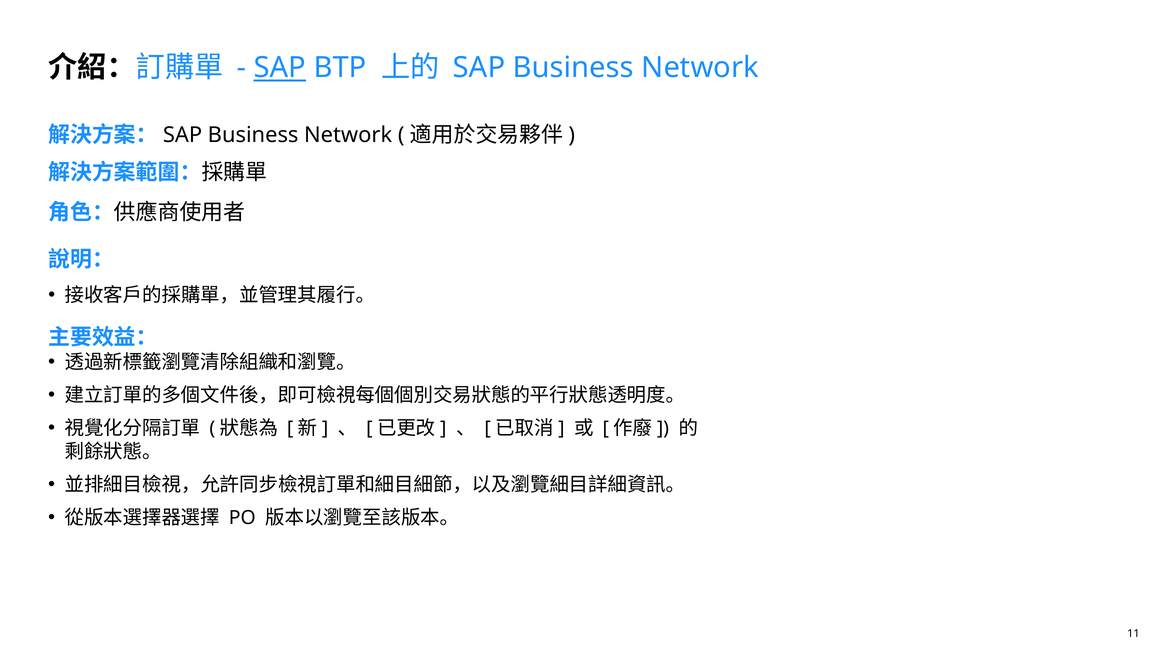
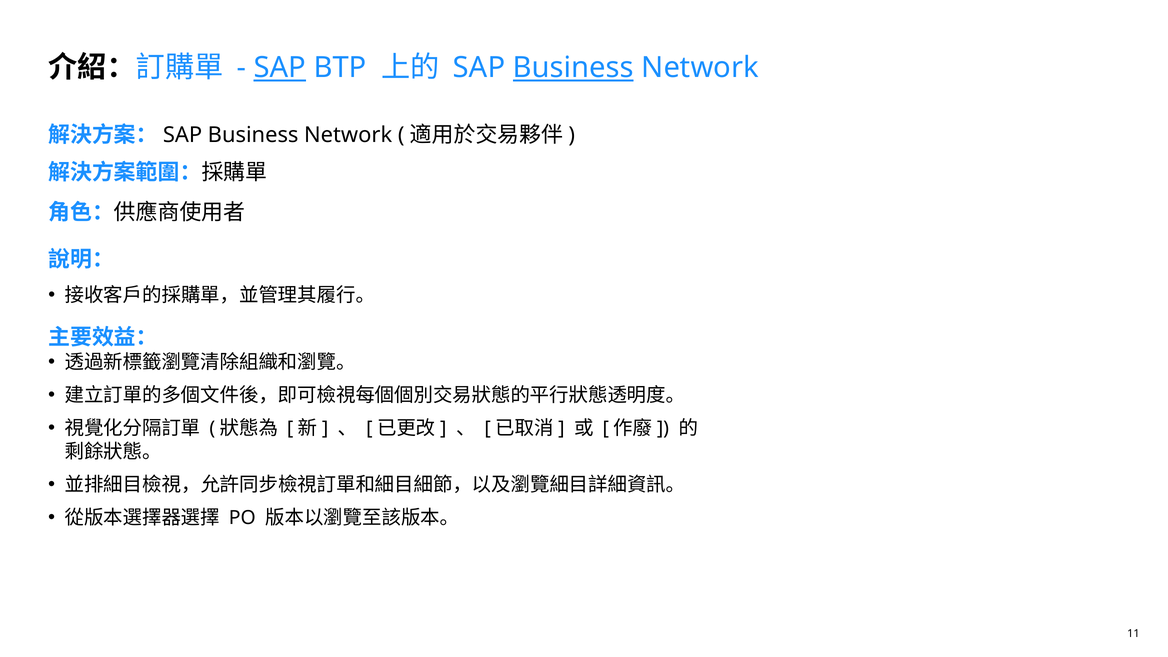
Business at (573, 68) underline: none -> present
